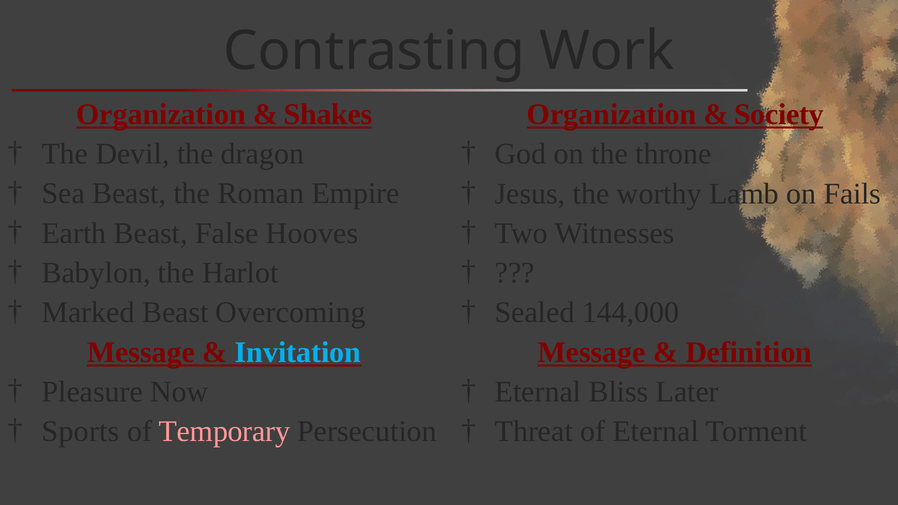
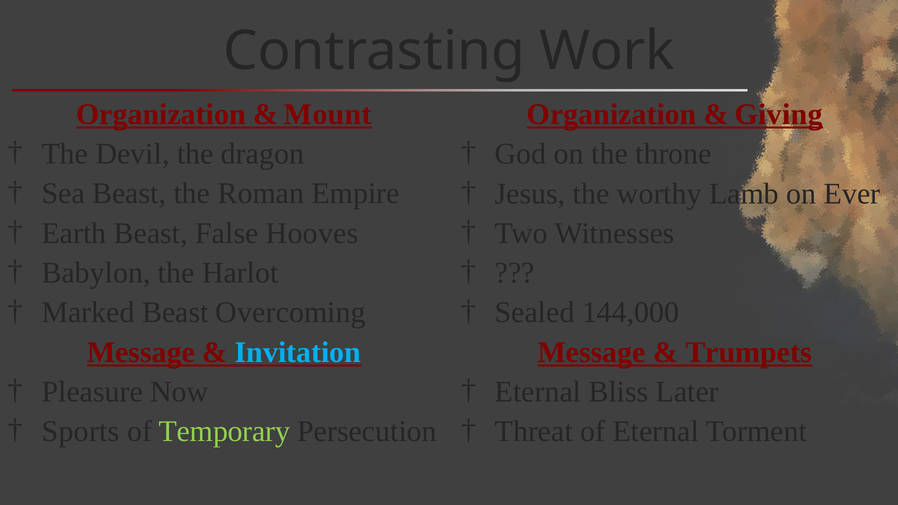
Shakes: Shakes -> Mount
Society: Society -> Giving
Fails: Fails -> Ever
Definition: Definition -> Trumpets
Temporary colour: pink -> light green
